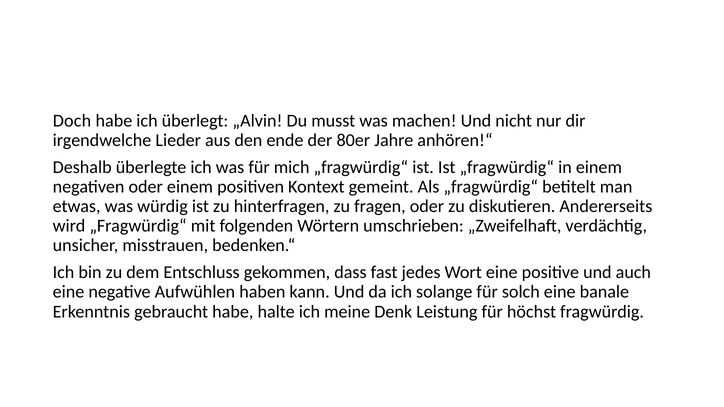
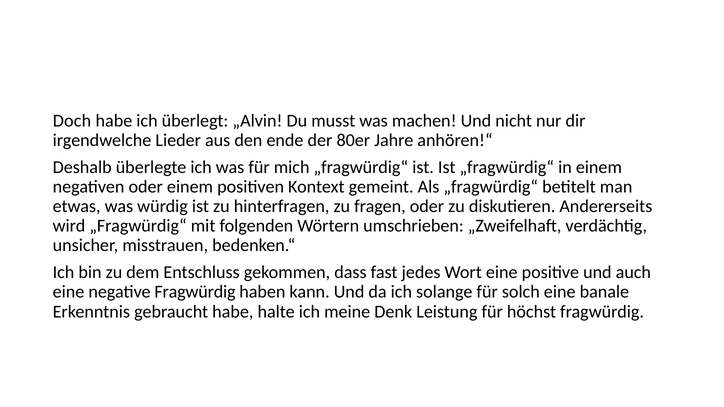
negative Aufwühlen: Aufwühlen -> Fragwürdig
